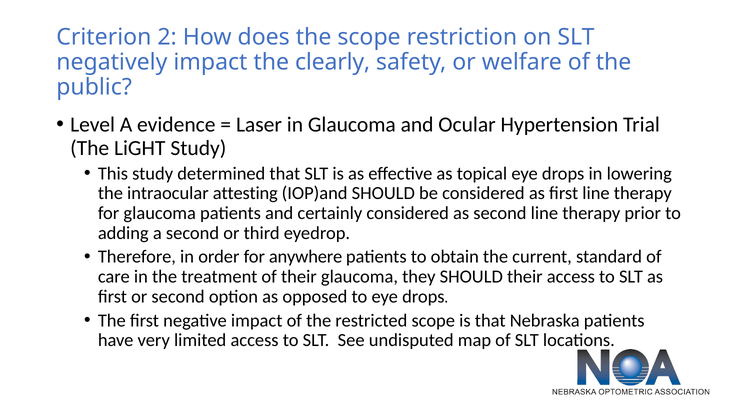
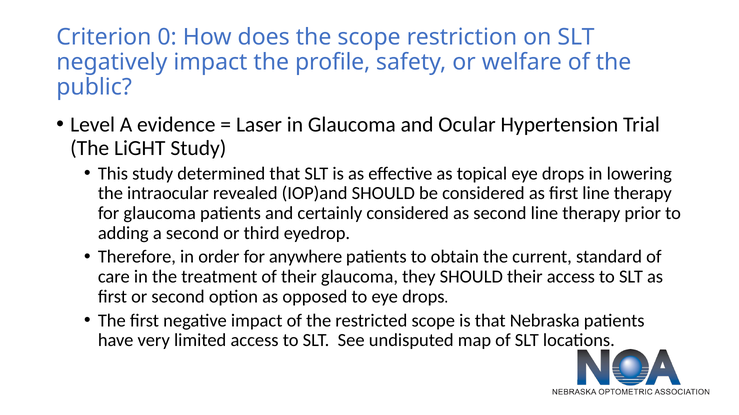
2: 2 -> 0
clearly: clearly -> profile
attesting: attesting -> revealed
